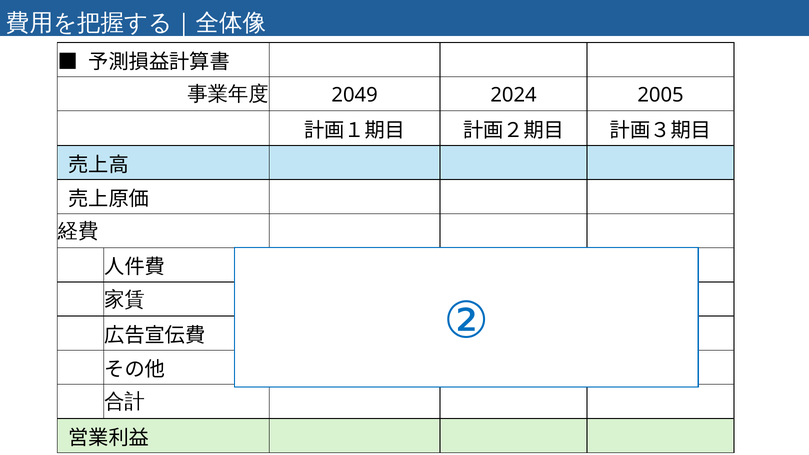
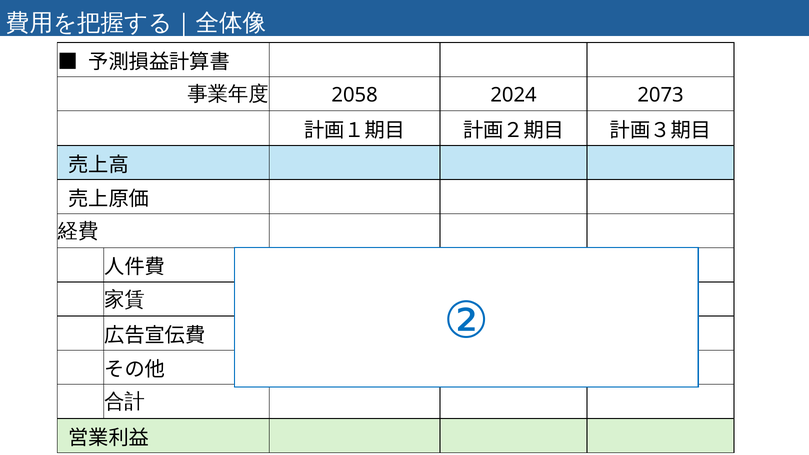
2049: 2049 -> 2058
2005: 2005 -> 2073
